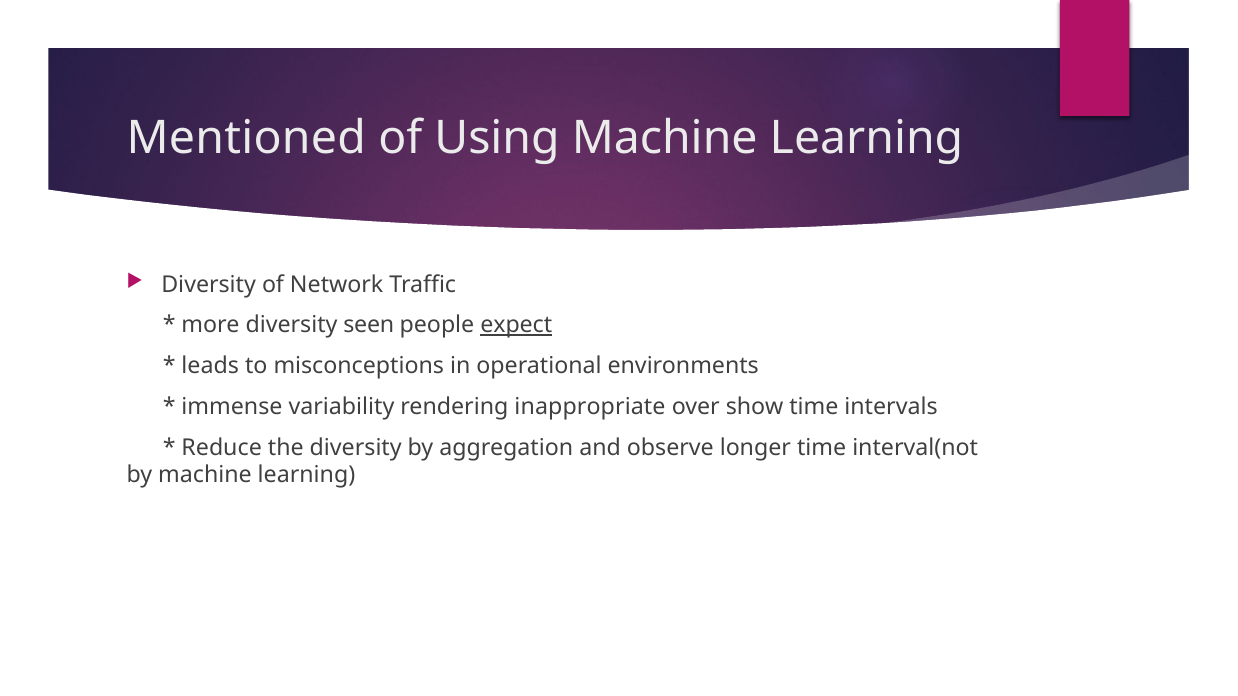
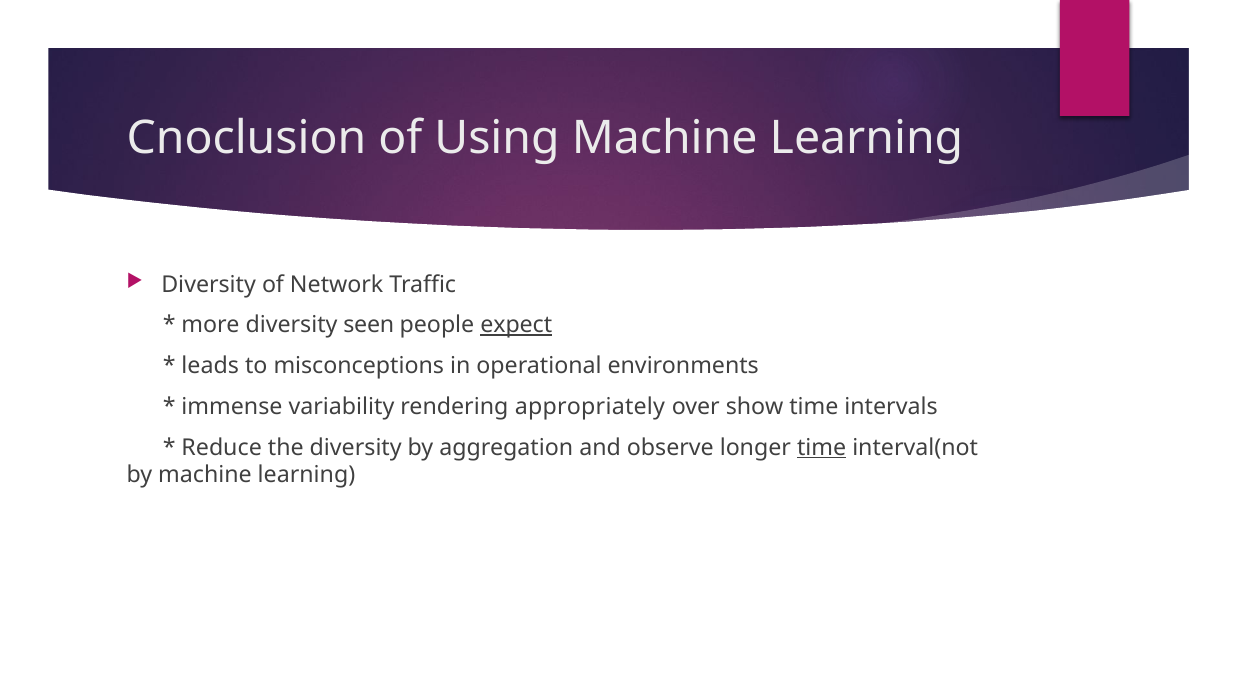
Mentioned: Mentioned -> Cnoclusion
inappropriate: inappropriate -> appropriately
time at (822, 448) underline: none -> present
